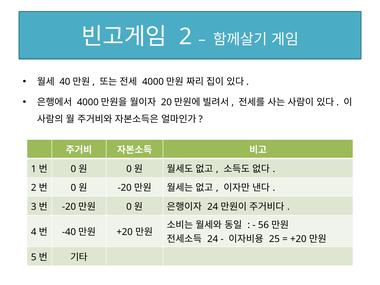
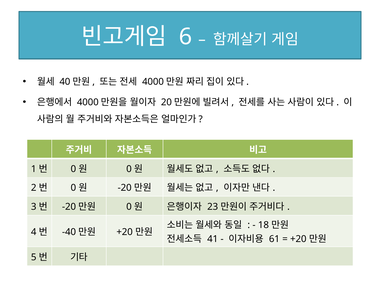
2 at (186, 37): 2 -> 6
24 at (213, 207): 24 -> 23
56: 56 -> 18
24 at (213, 239): 24 -> 41
25: 25 -> 61
